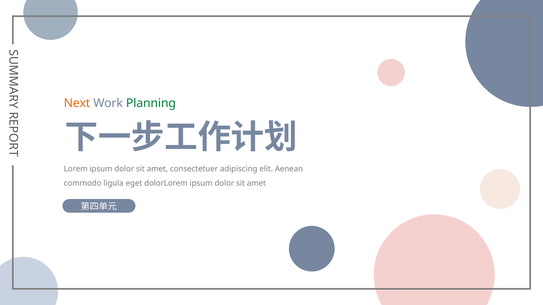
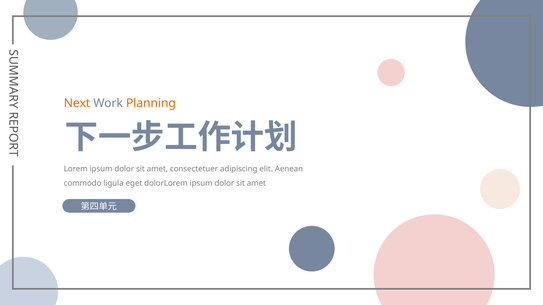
Planning colour: green -> orange
